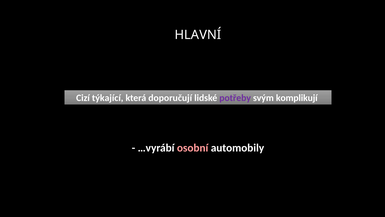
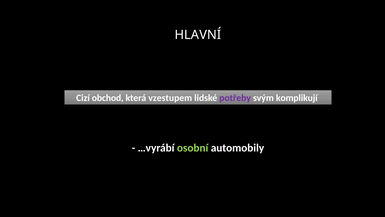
týkající: týkající -> obchod
doporučují: doporučují -> vzestupem
osobní colour: pink -> light green
